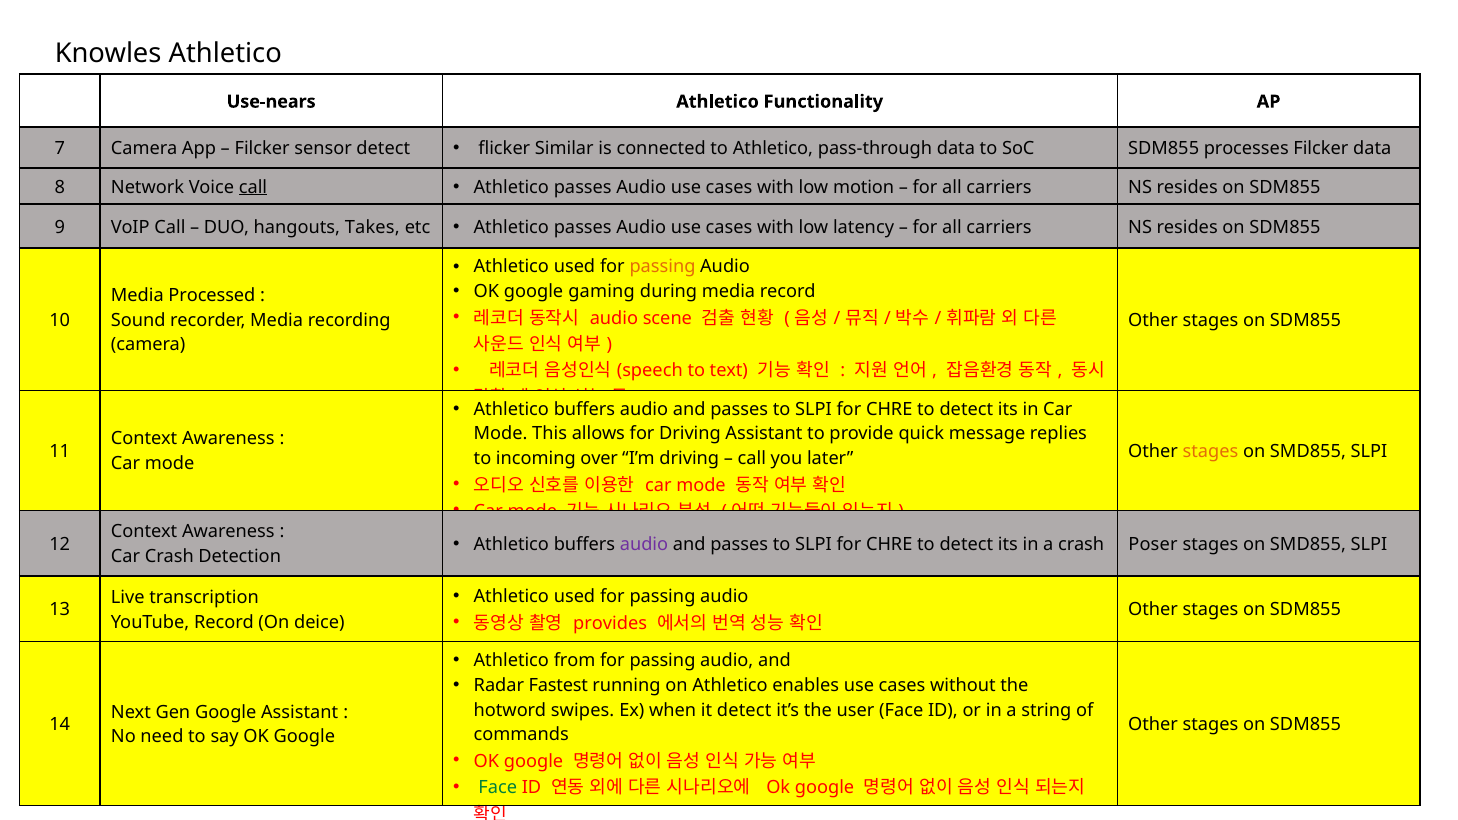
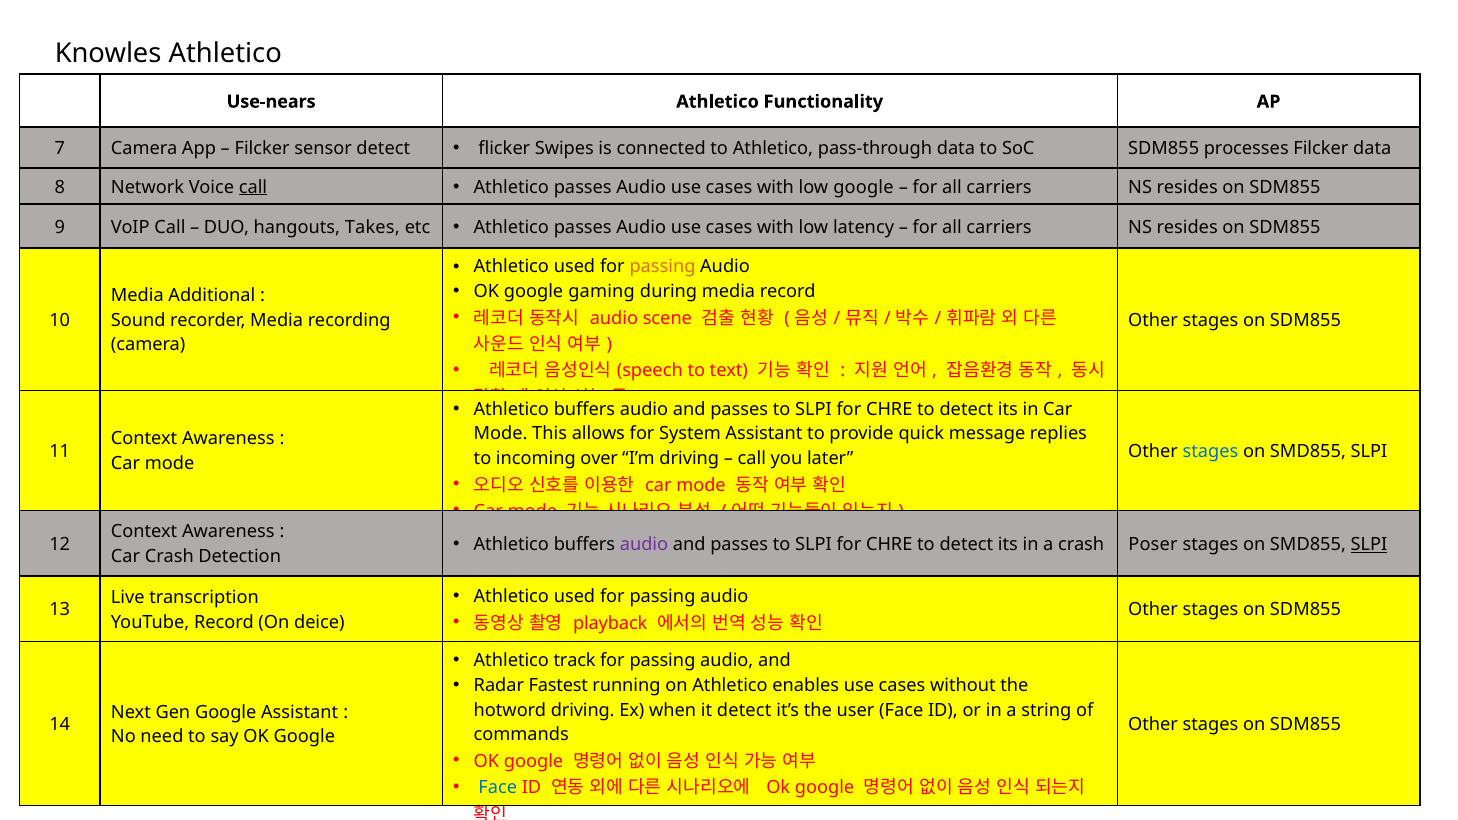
Similar: Similar -> Swipes
low motion: motion -> google
Processed: Processed -> Additional
for Driving: Driving -> System
stages at (1210, 451) colour: orange -> blue
SLPI at (1369, 544) underline: none -> present
provides: provides -> playback
from: from -> track
hotword swipes: swipes -> driving
Face at (498, 788) colour: green -> blue
